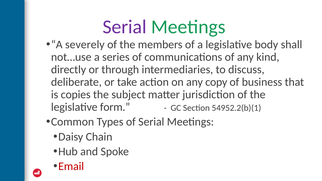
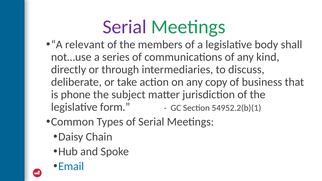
severely: severely -> relevant
copies: copies -> phone
Email colour: red -> blue
